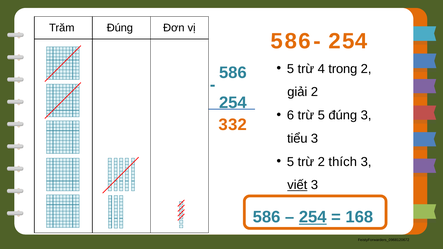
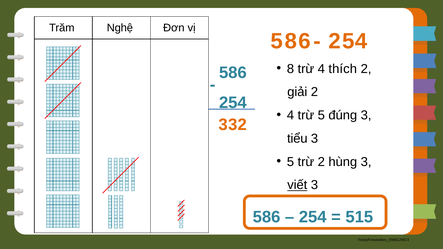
Trăm Đúng: Đúng -> Nghệ
5 at (291, 69): 5 -> 8
trong: trong -> thích
6 at (291, 115): 6 -> 4
thích: thích -> hùng
254 at (313, 217) underline: present -> none
168: 168 -> 515
